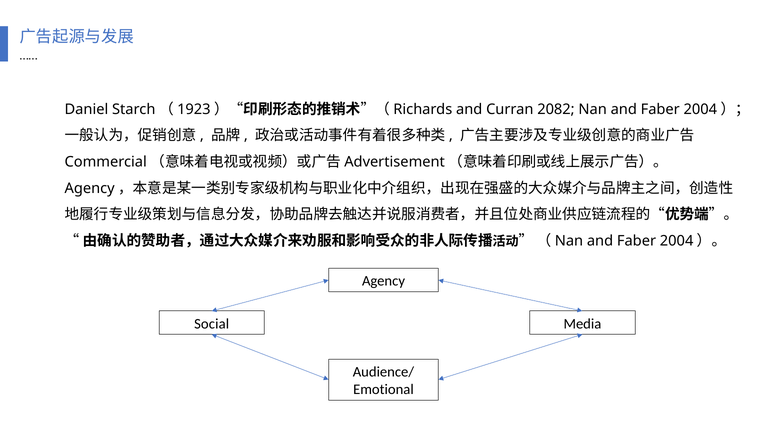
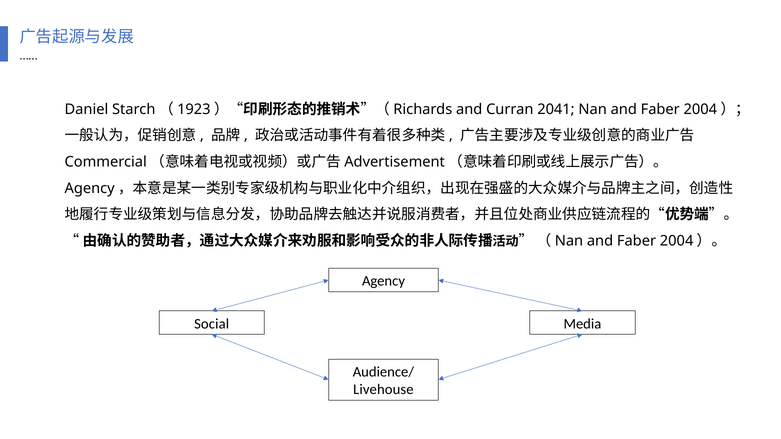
2082: 2082 -> 2041
Emotional: Emotional -> Livehouse
